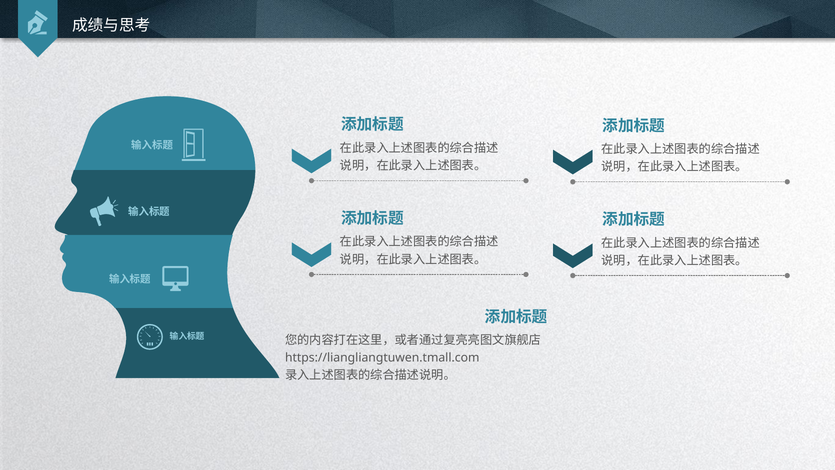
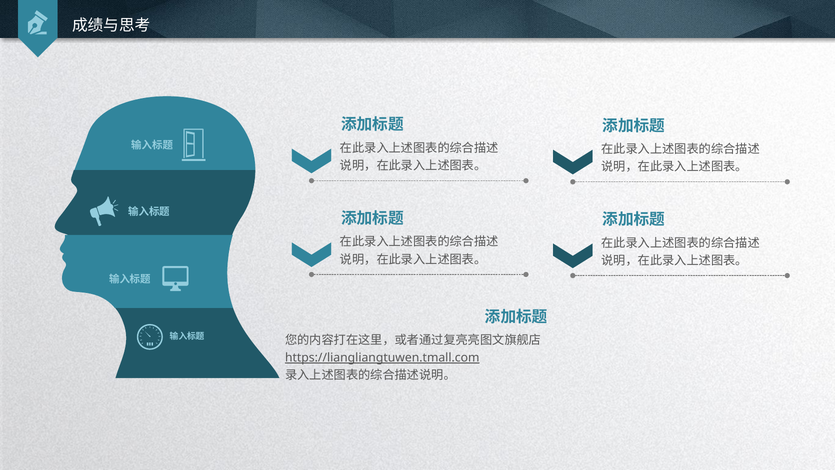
https://liangliangtuwen.tmall.com underline: none -> present
